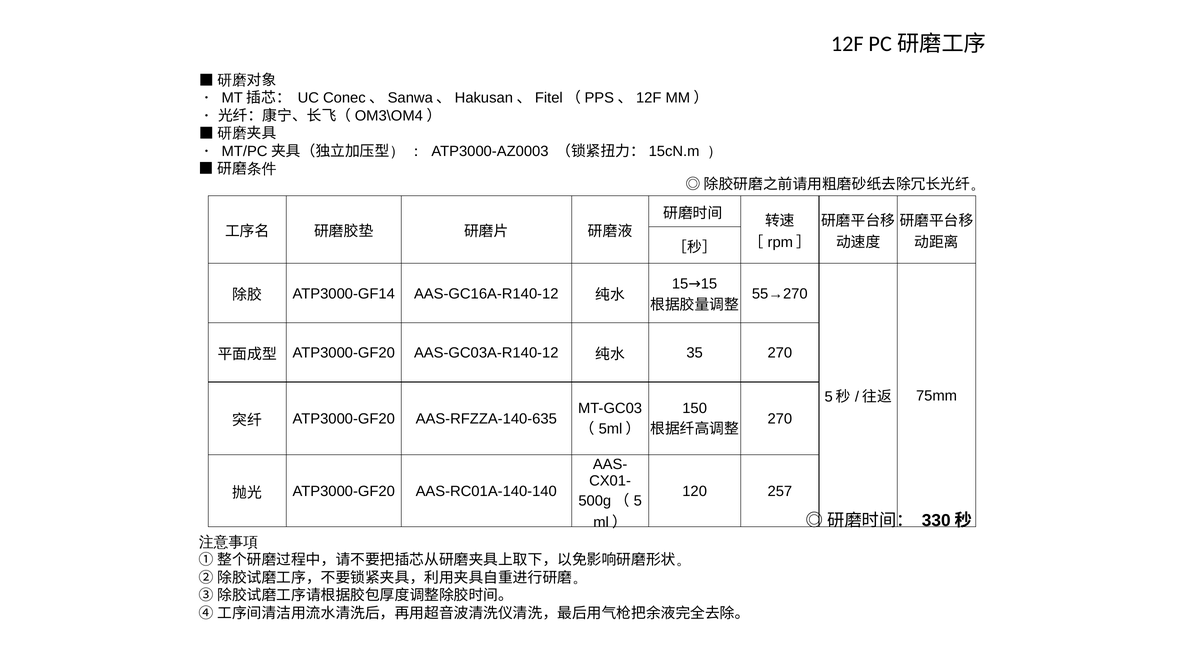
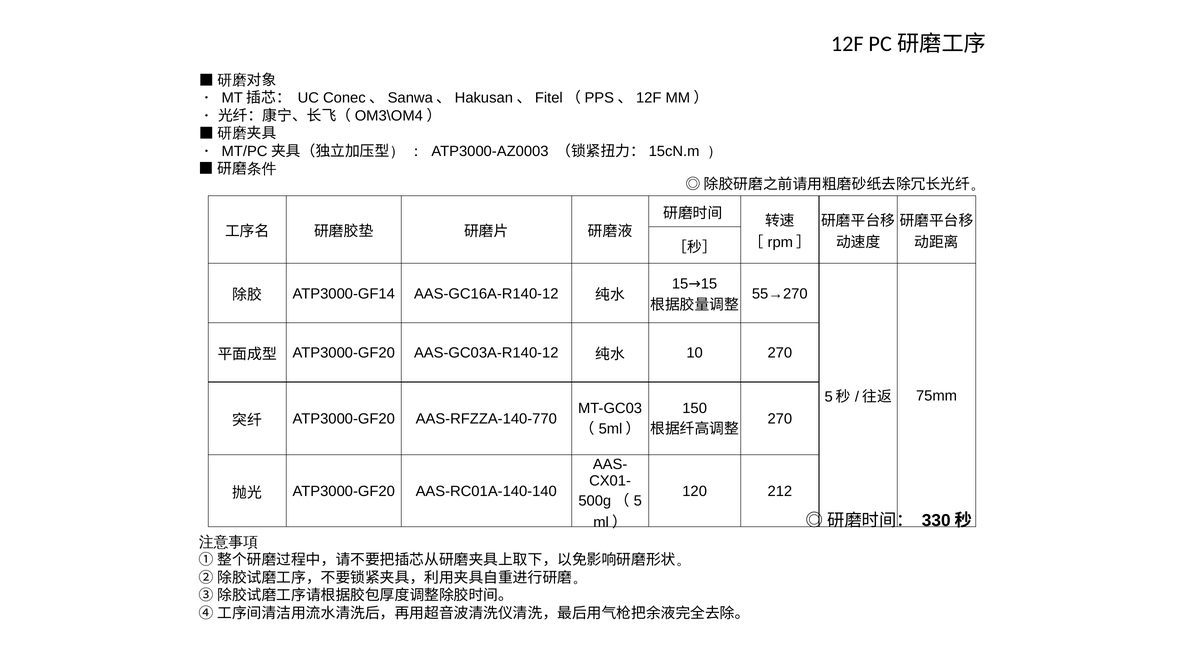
35: 35 -> 10
AAS-RFZZA-140-635: AAS-RFZZA-140-635 -> AAS-RFZZA-140-770
257: 257 -> 212
